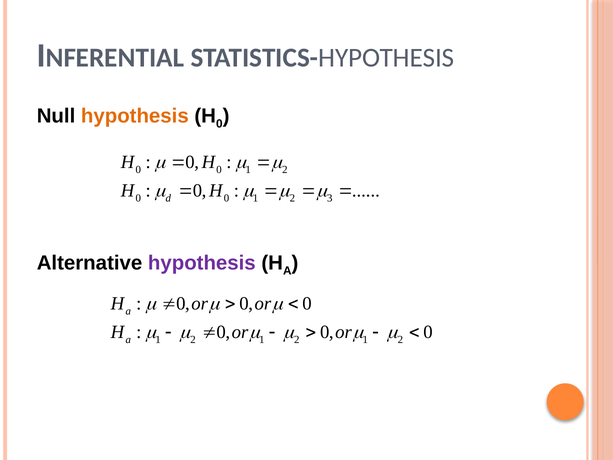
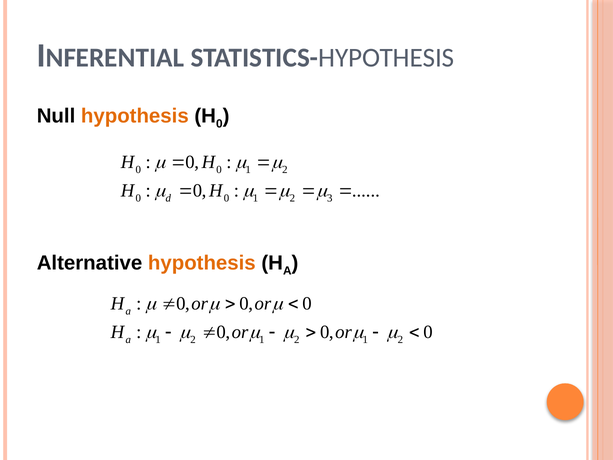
hypothesis at (202, 263) colour: purple -> orange
